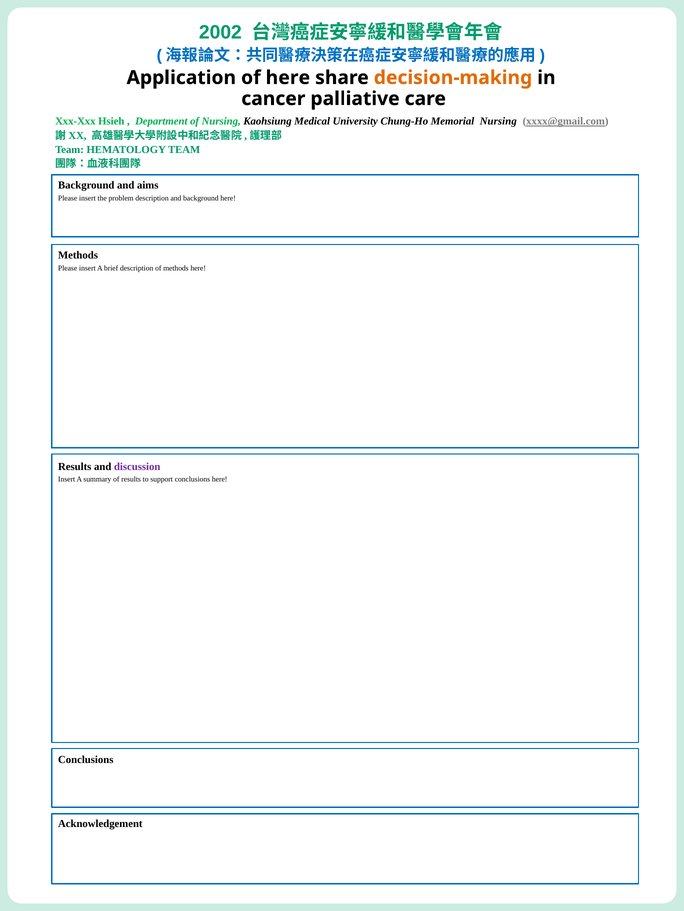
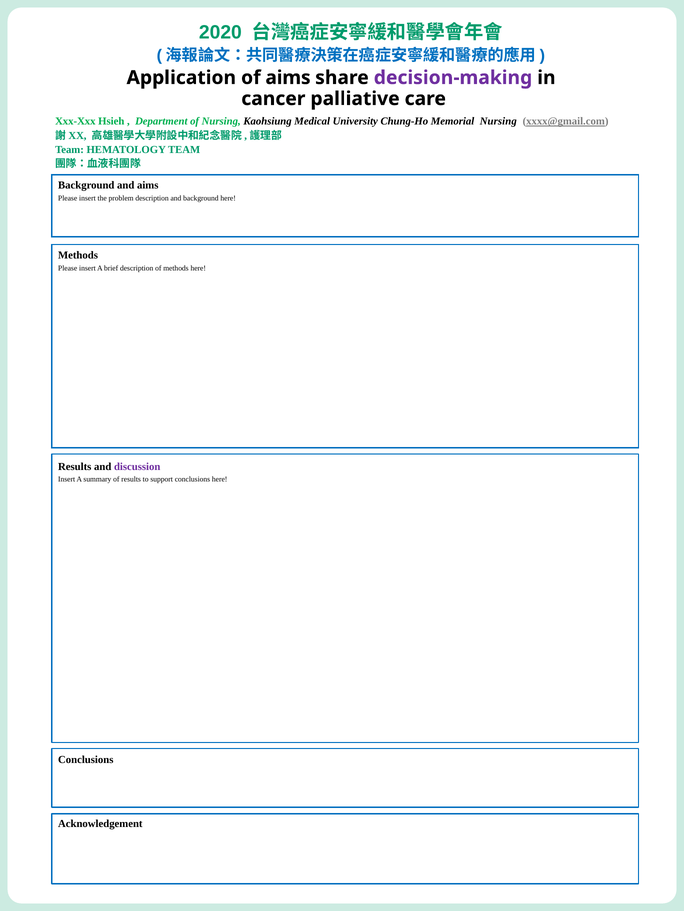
2002: 2002 -> 2020
of here: here -> aims
decision-making colour: orange -> purple
